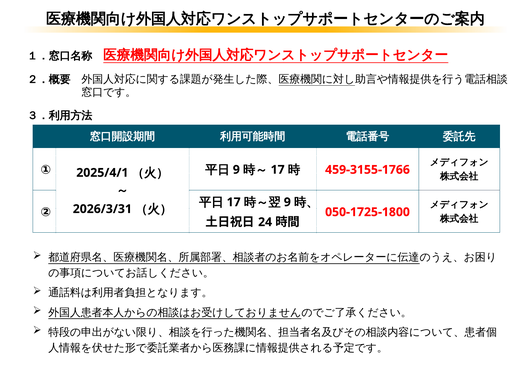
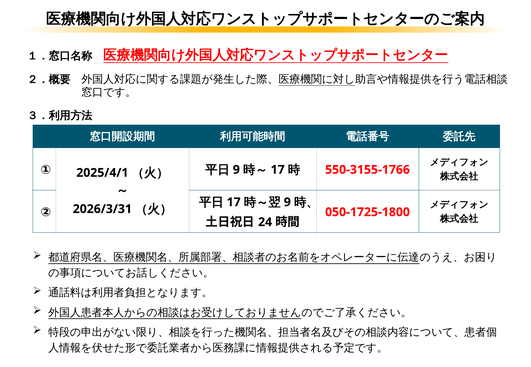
459-3155-1766: 459-3155-1766 -> 550-3155-1766
